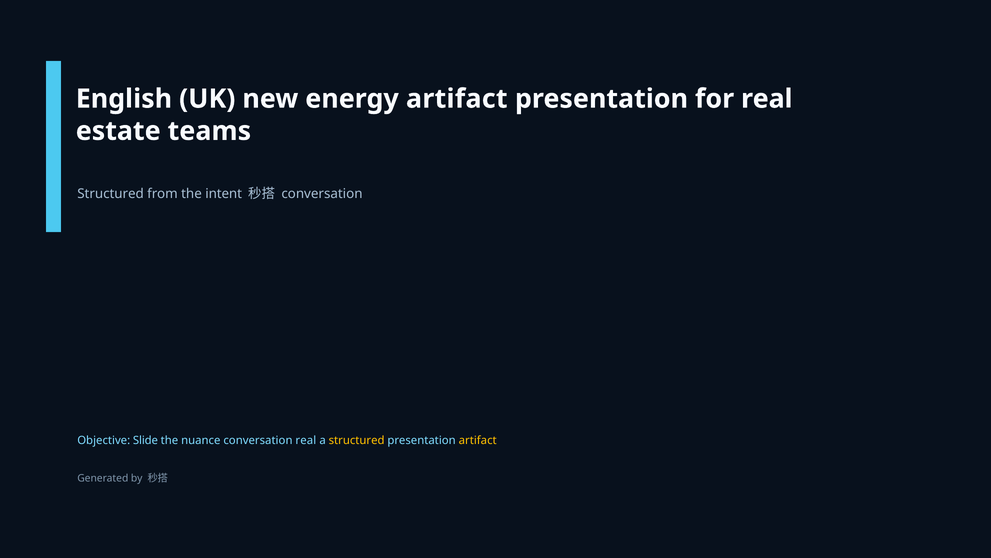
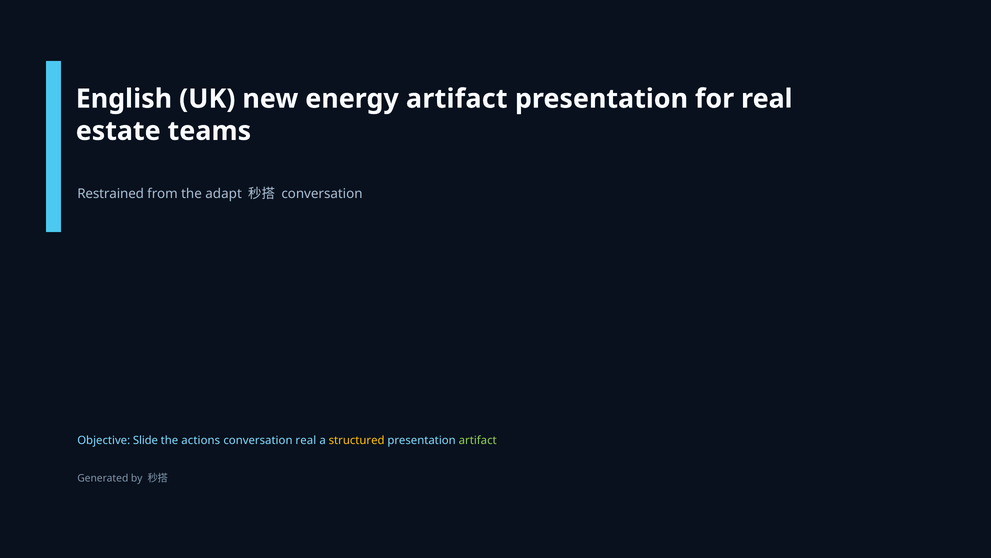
Structured at (111, 193): Structured -> Restrained
intent: intent -> adapt
nuance: nuance -> actions
artifact at (478, 440) colour: yellow -> light green
